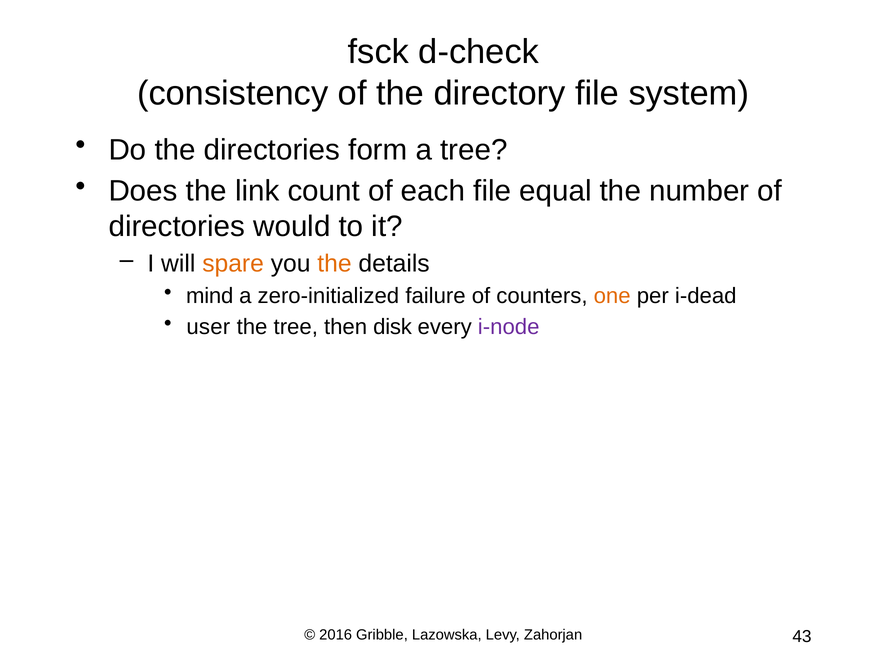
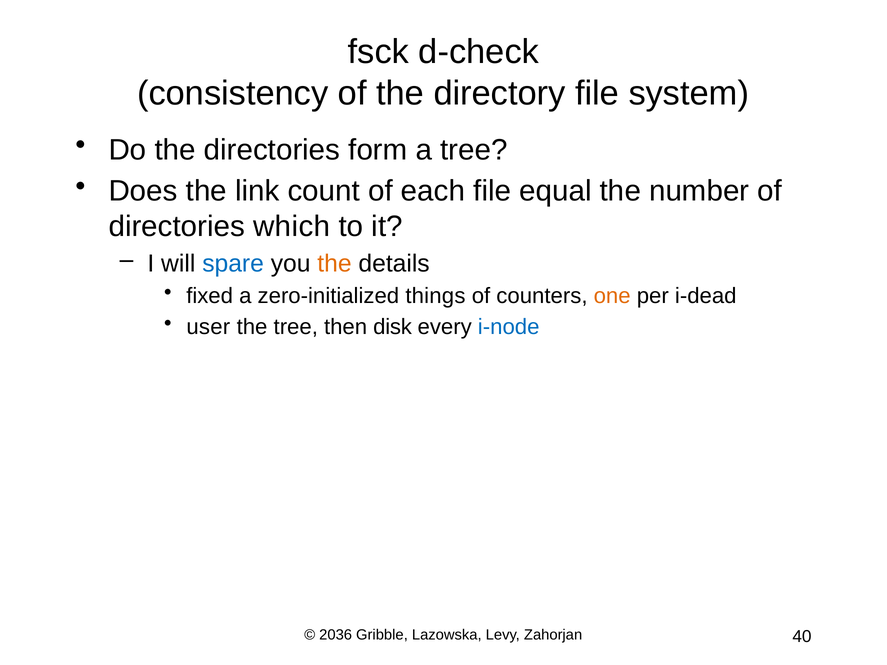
would: would -> which
spare colour: orange -> blue
mind: mind -> fixed
failure: failure -> things
i-node colour: purple -> blue
2016: 2016 -> 2036
43: 43 -> 40
